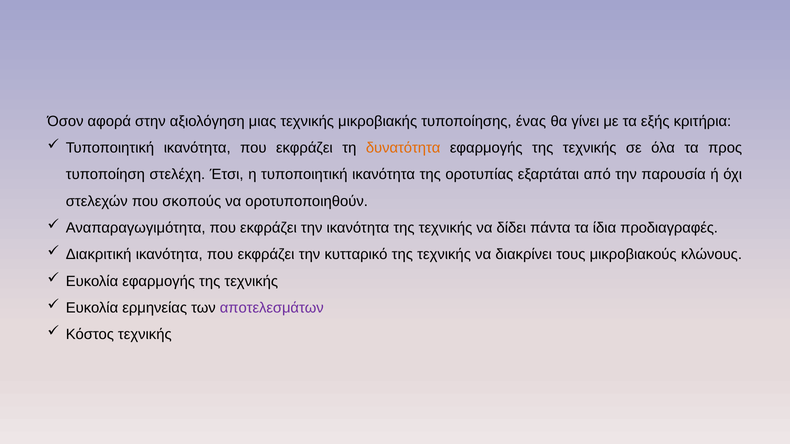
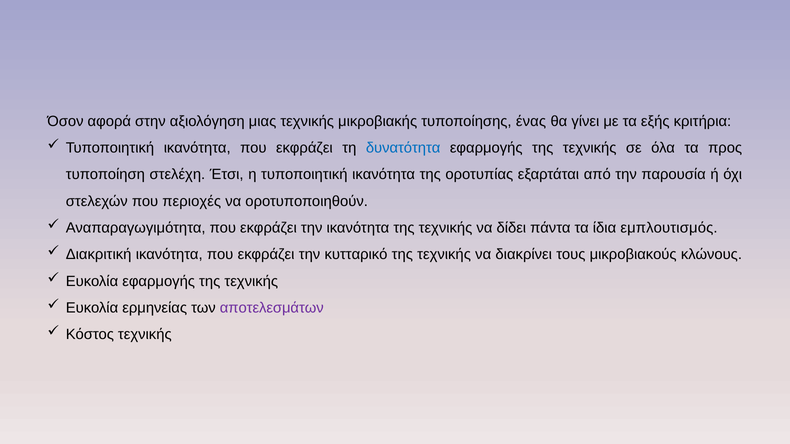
δυνατότητα colour: orange -> blue
σκοπούς: σκοπούς -> περιοχές
προδιαγραφές: προδιαγραφές -> εμπλουτισμός
